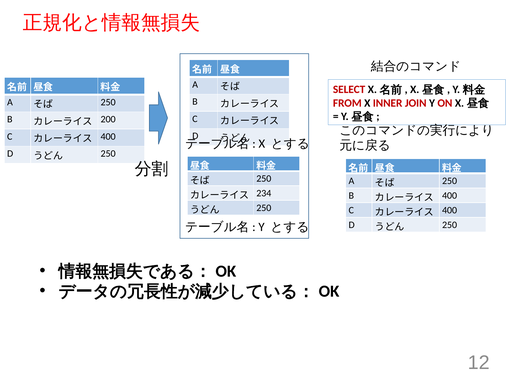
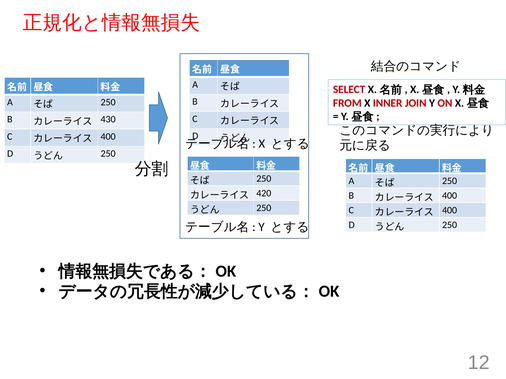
200: 200 -> 430
234: 234 -> 420
